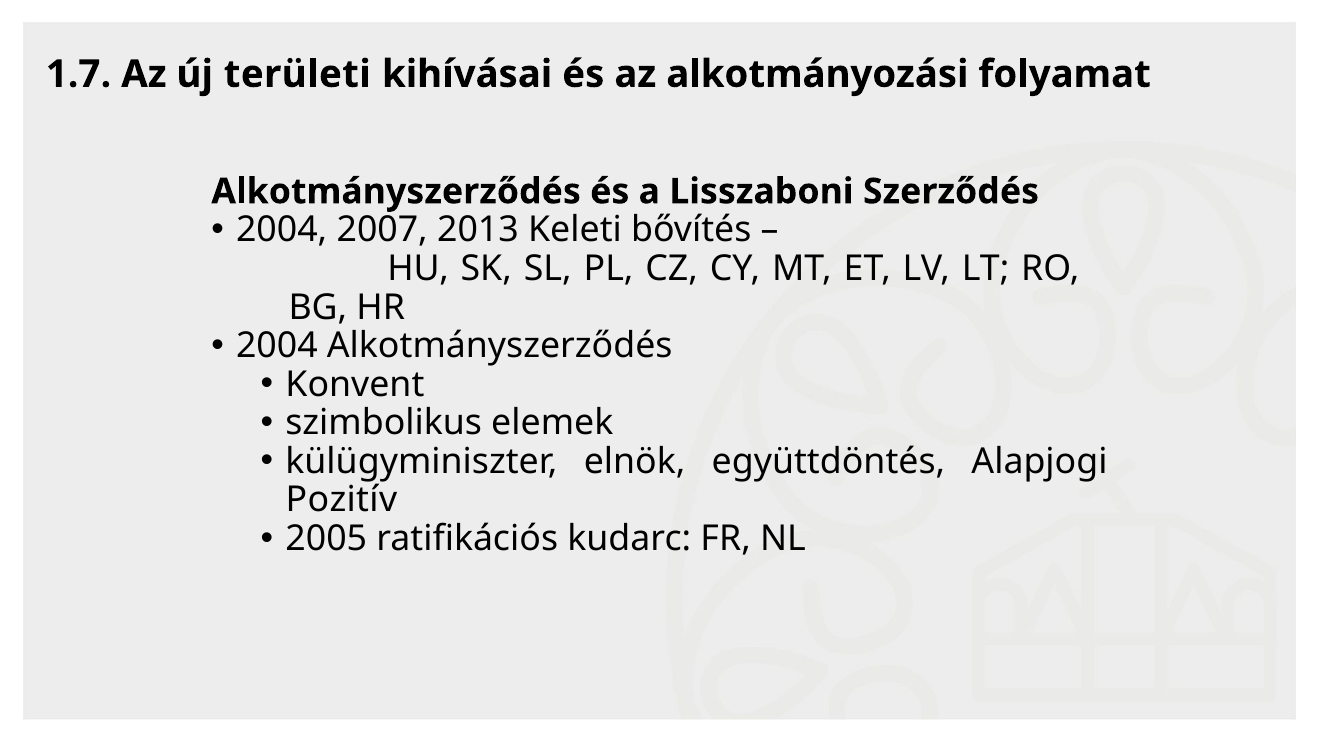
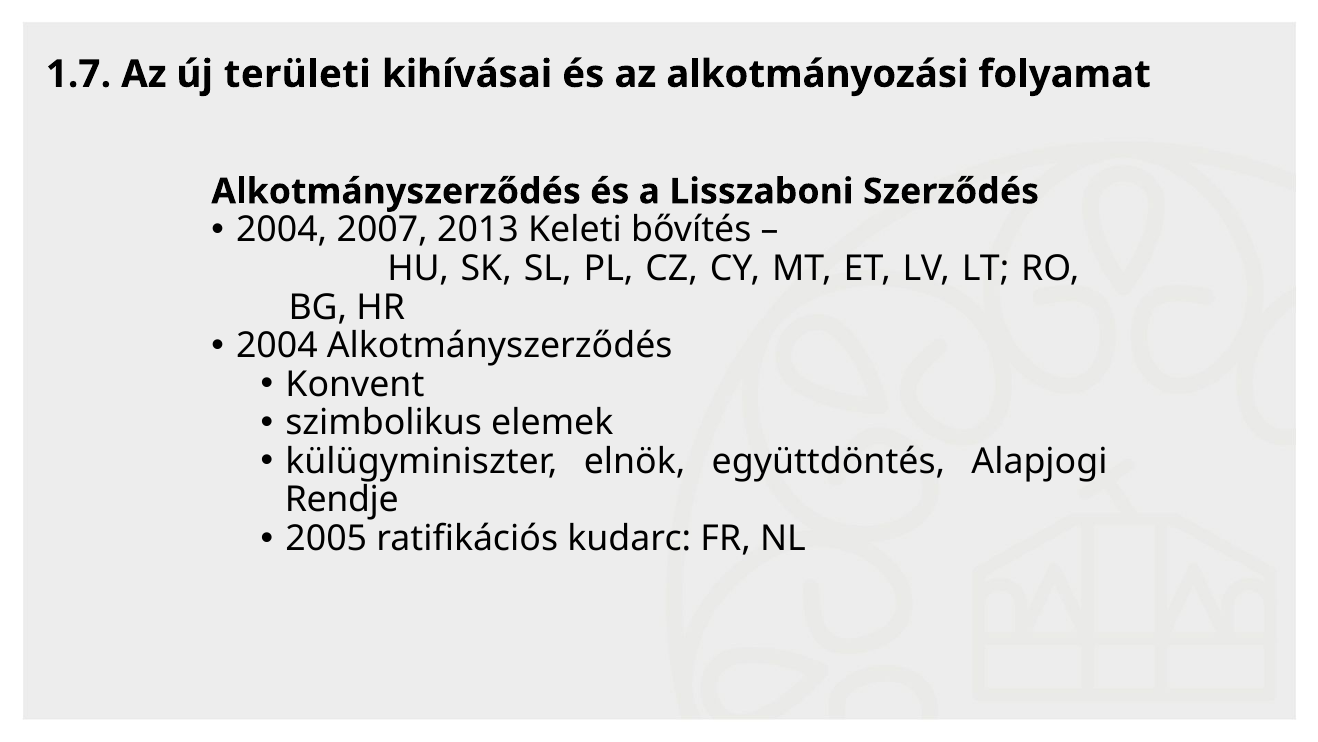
Pozitív: Pozitív -> Rendje
